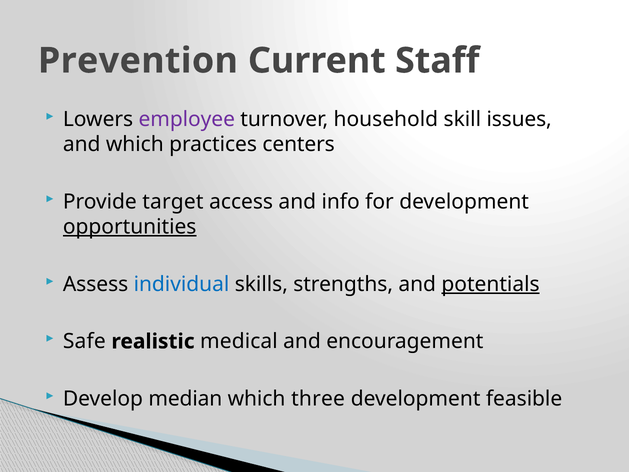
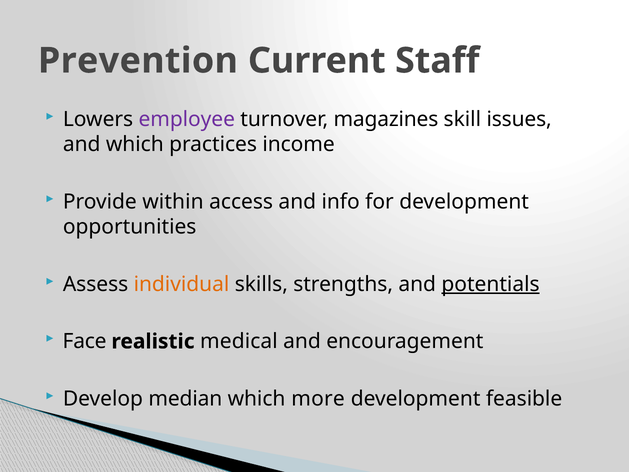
household: household -> magazines
centers: centers -> income
target: target -> within
opportunities underline: present -> none
individual colour: blue -> orange
Safe: Safe -> Face
three: three -> more
